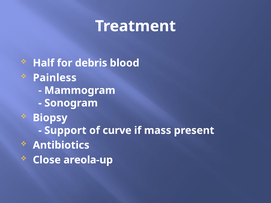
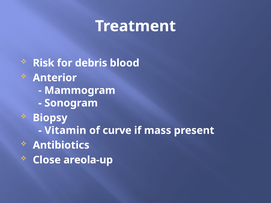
Half: Half -> Risk
Painless: Painless -> Anterior
Support: Support -> Vitamin
